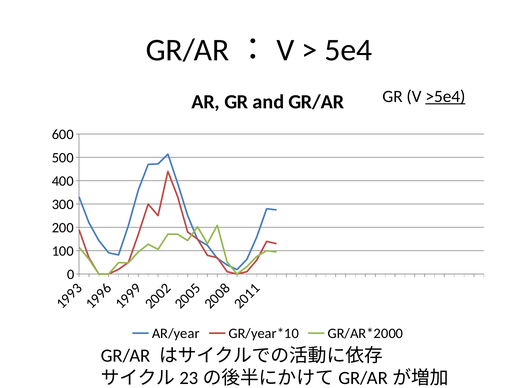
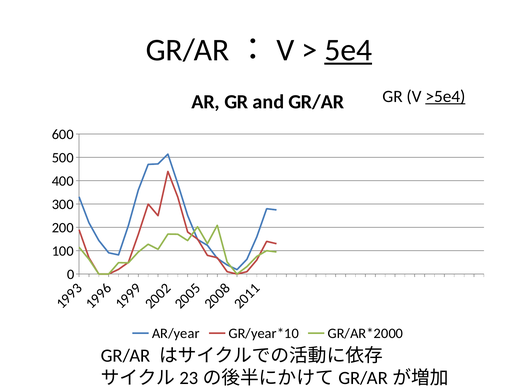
5e4 underline: none -> present
